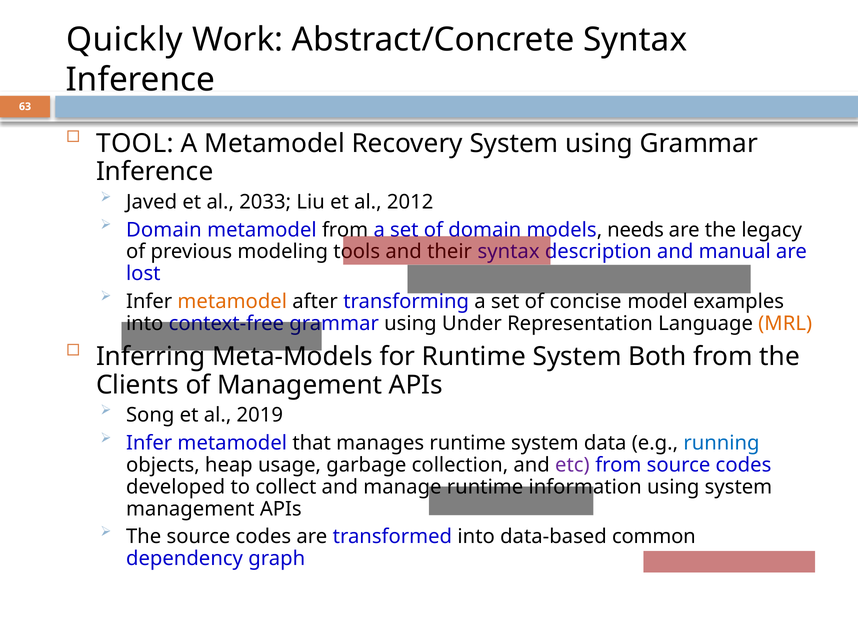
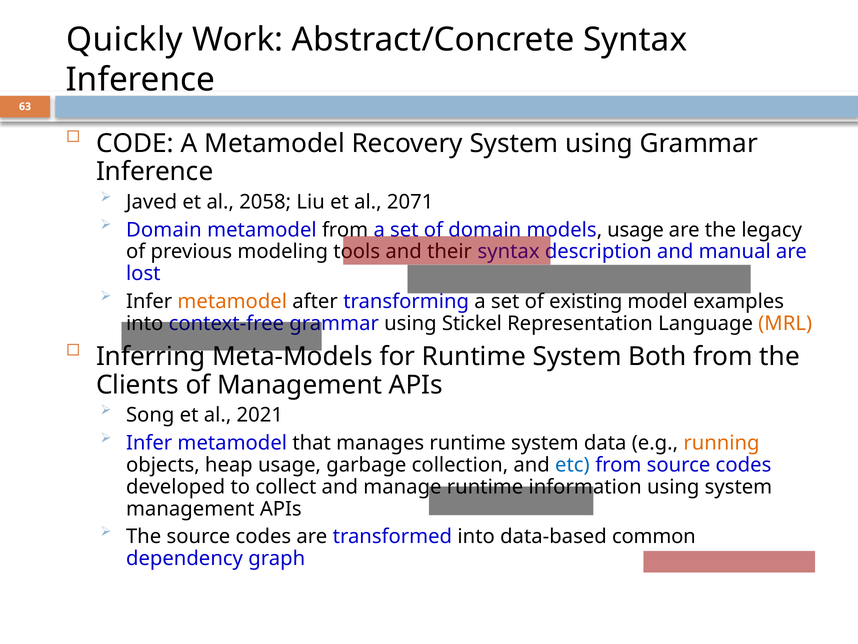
TOOL: TOOL -> CODE
2033: 2033 -> 2058
2012: 2012 -> 2071
needs at (636, 230): needs -> usage
concise: concise -> existing
Under: Under -> Stickel
2019: 2019 -> 2021
running colour: blue -> orange
etc colour: purple -> blue
